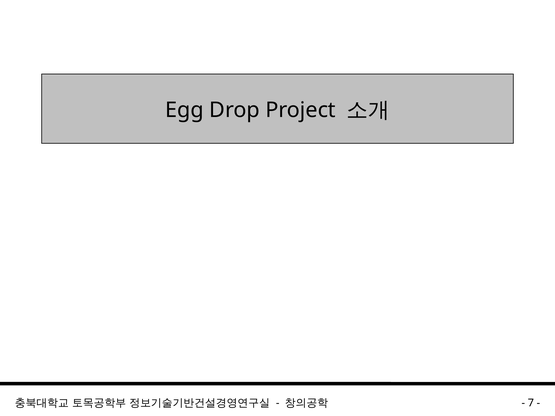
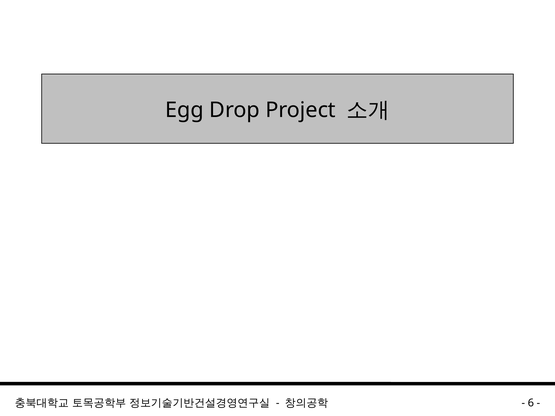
7: 7 -> 6
